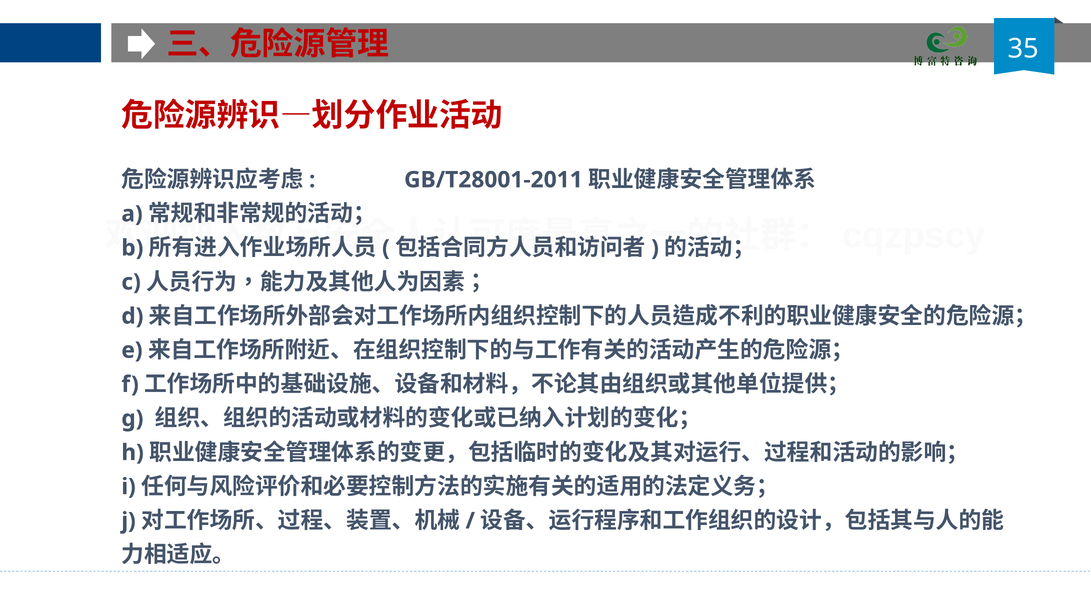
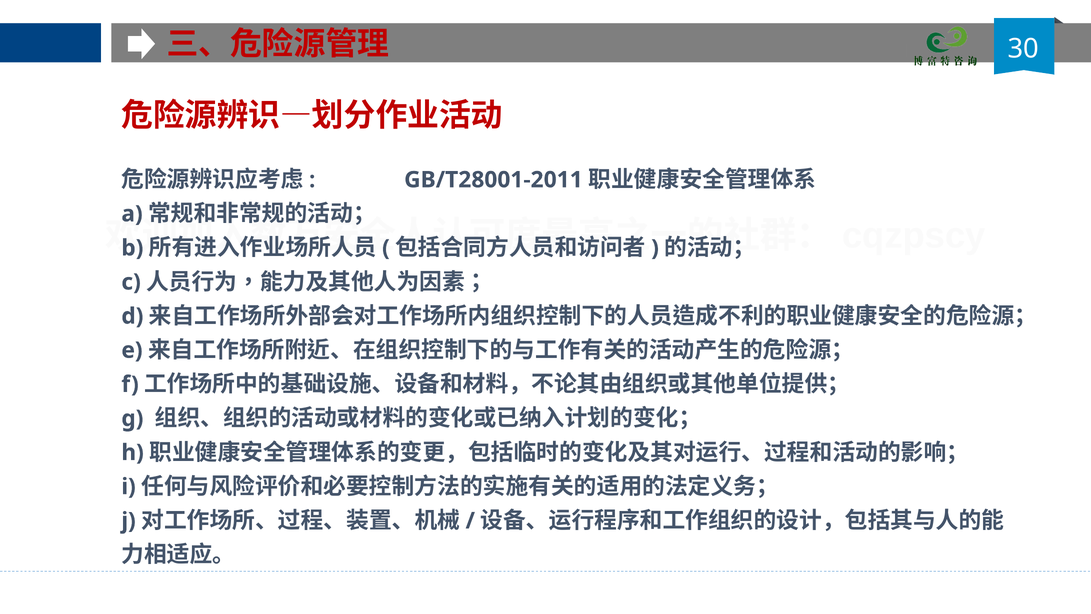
35: 35 -> 30
